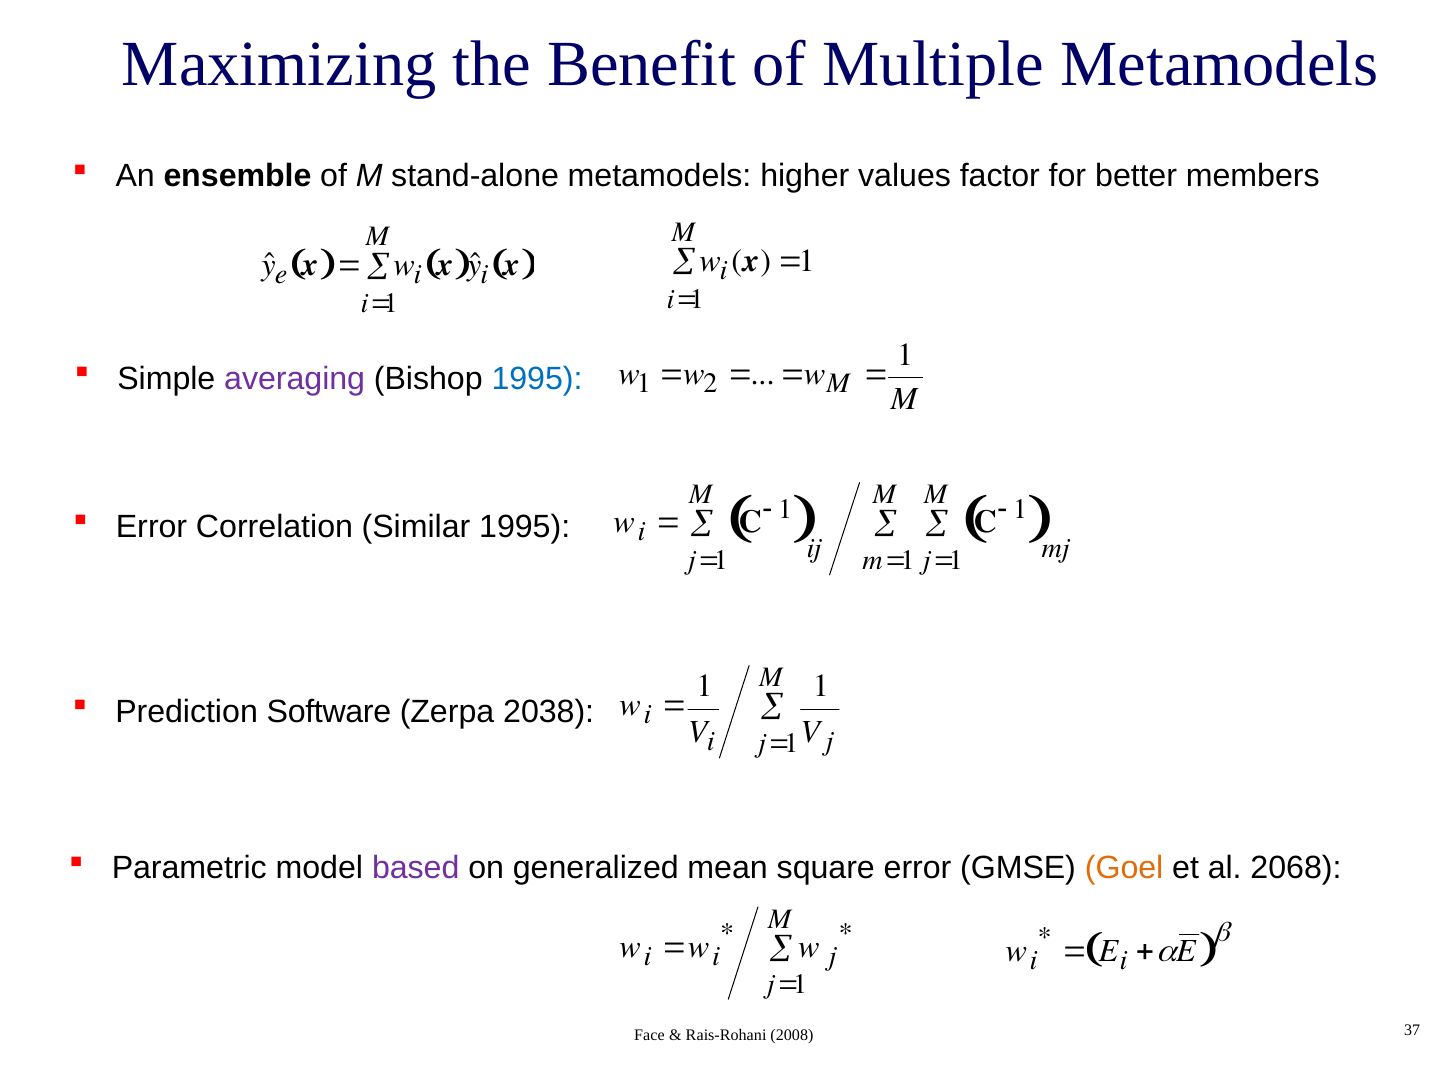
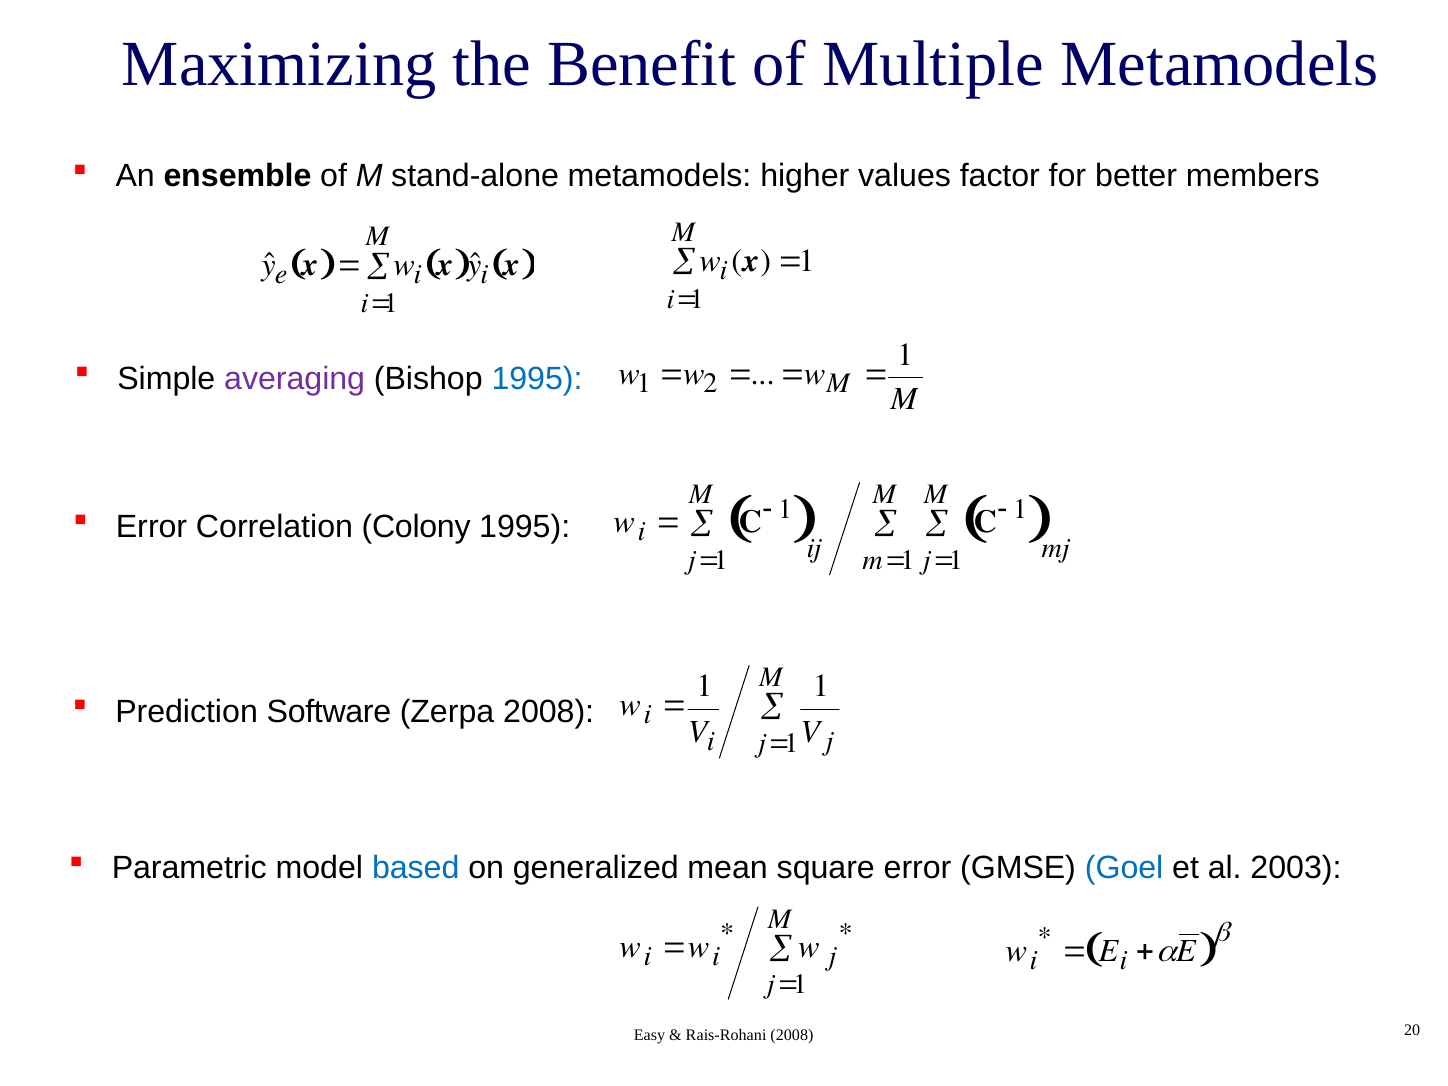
Similar: Similar -> Colony
Zerpa 2038: 2038 -> 2008
based colour: purple -> blue
Goel colour: orange -> blue
2068: 2068 -> 2003
Face: Face -> Easy
37: 37 -> 20
